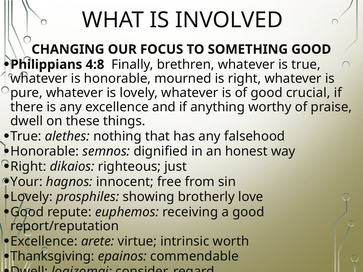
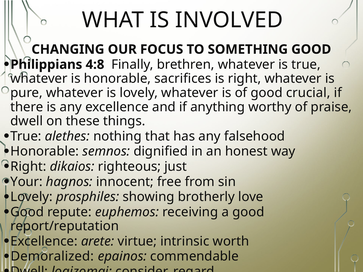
mourned: mourned -> sacrifices
Thanksgiving: Thanksgiving -> Demoralized
